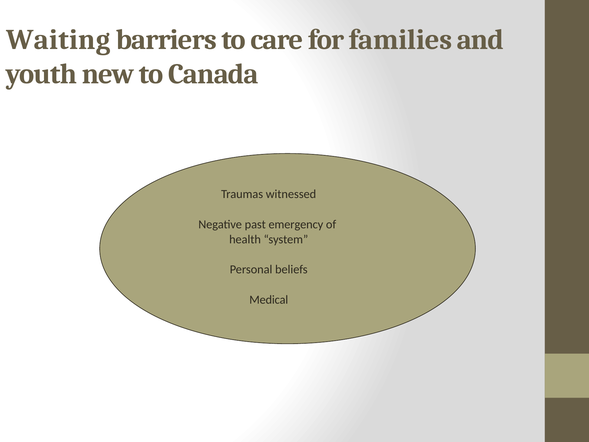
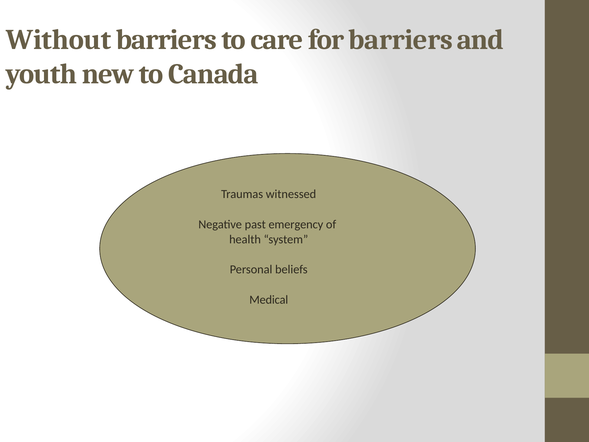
Waiting: Waiting -> Without
for families: families -> barriers
